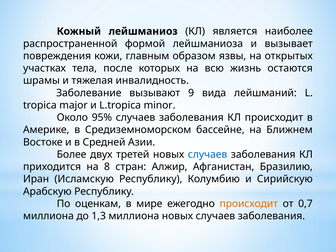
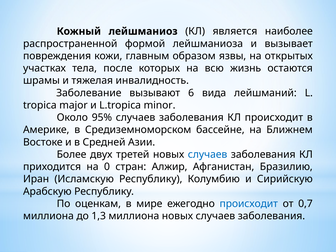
9: 9 -> 6
8: 8 -> 0
происходит at (249, 204) colour: orange -> blue
